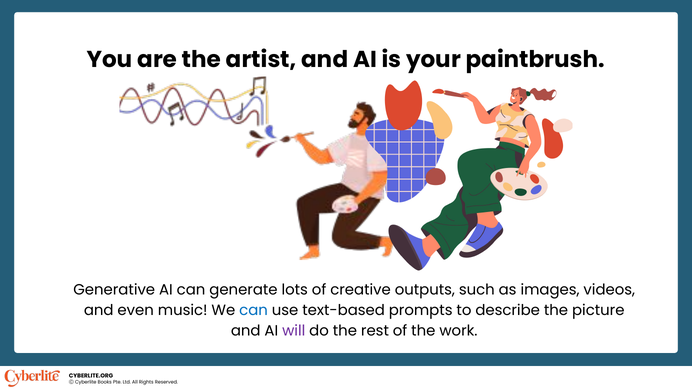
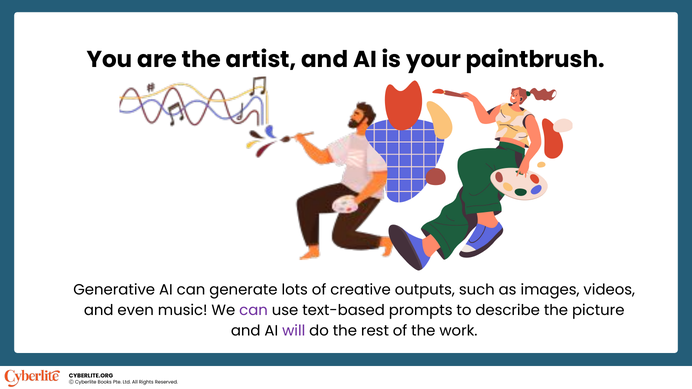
can at (254, 310) colour: blue -> purple
